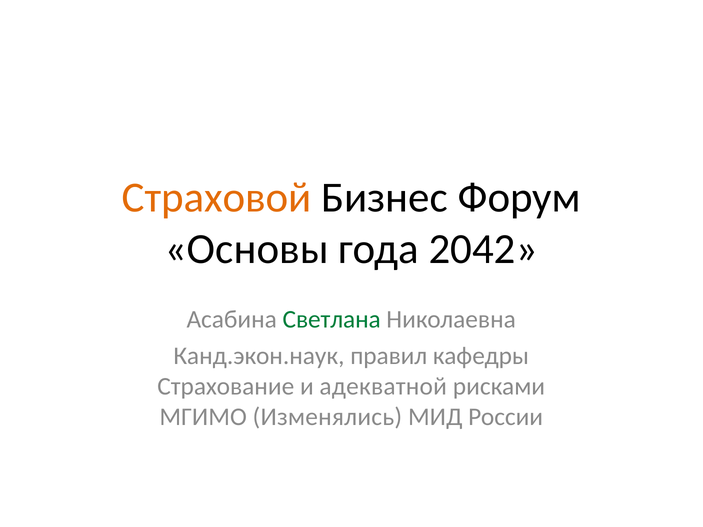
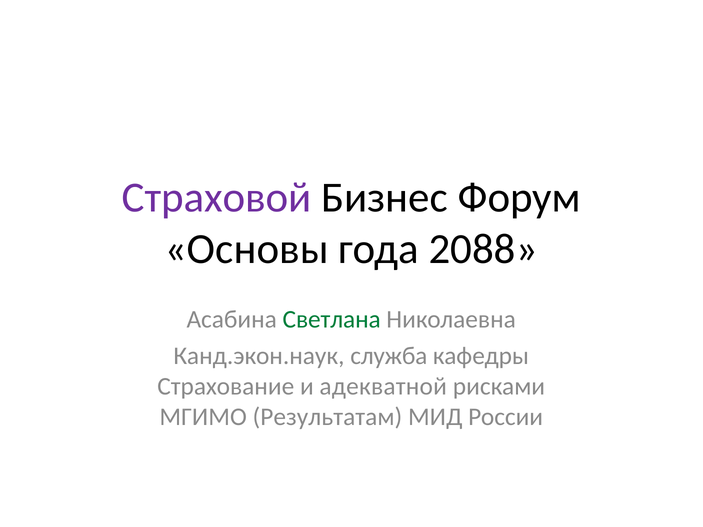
Страховой colour: orange -> purple
2042: 2042 -> 2088
правил: правил -> служба
Изменялись: Изменялись -> Результатам
